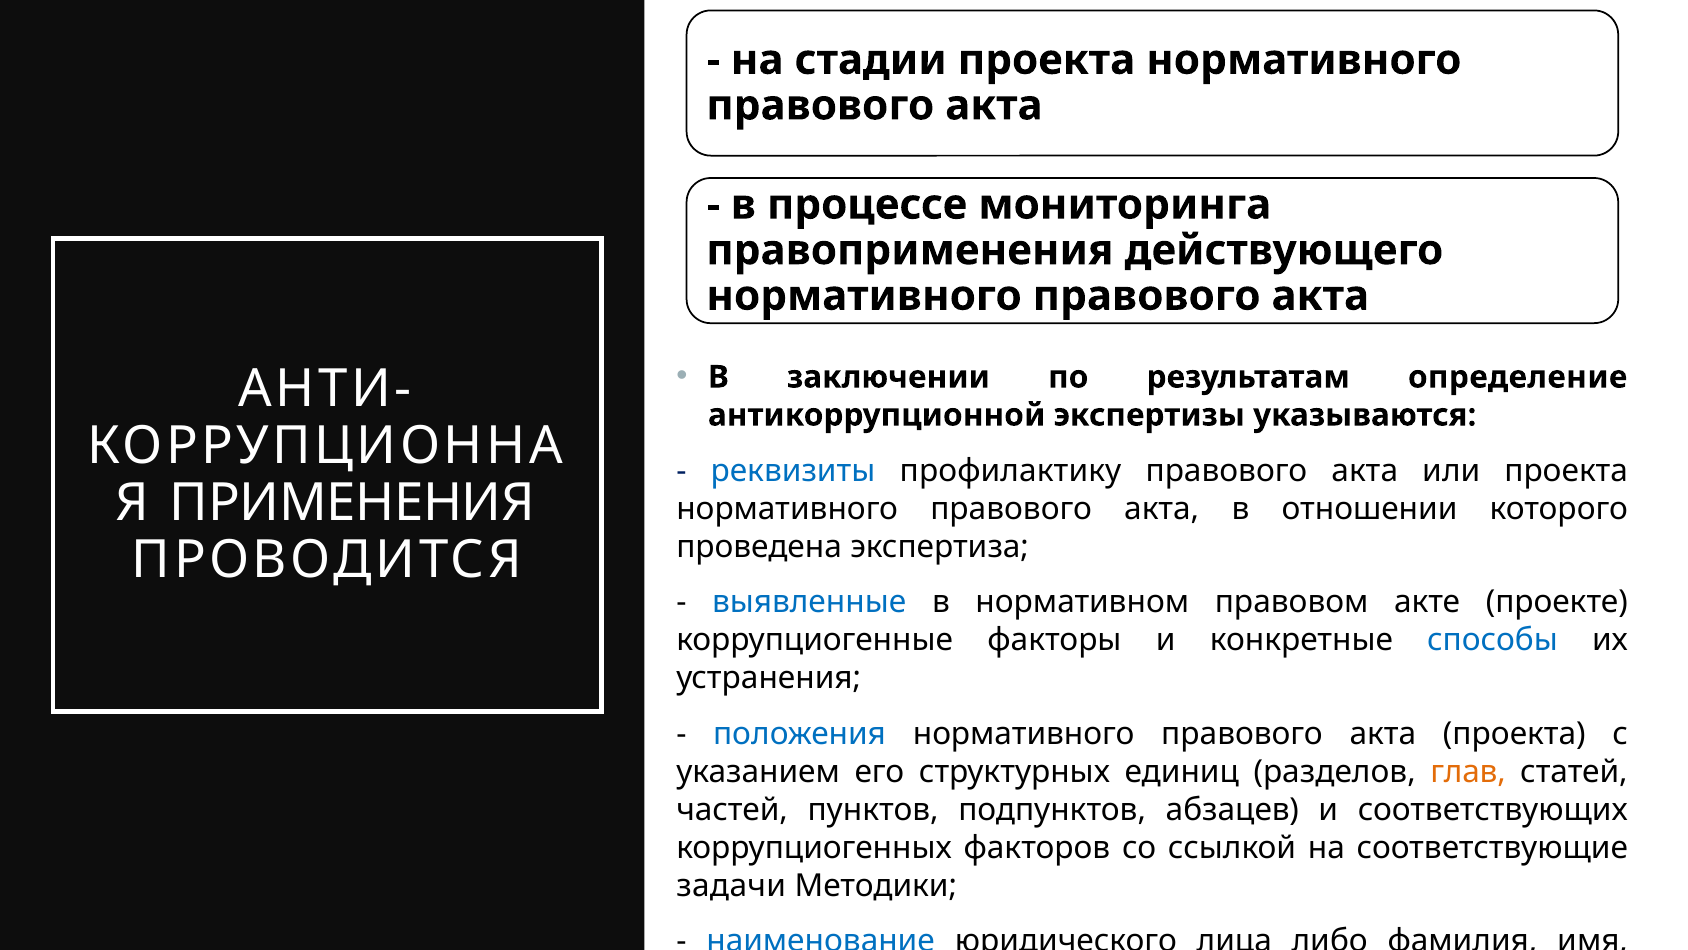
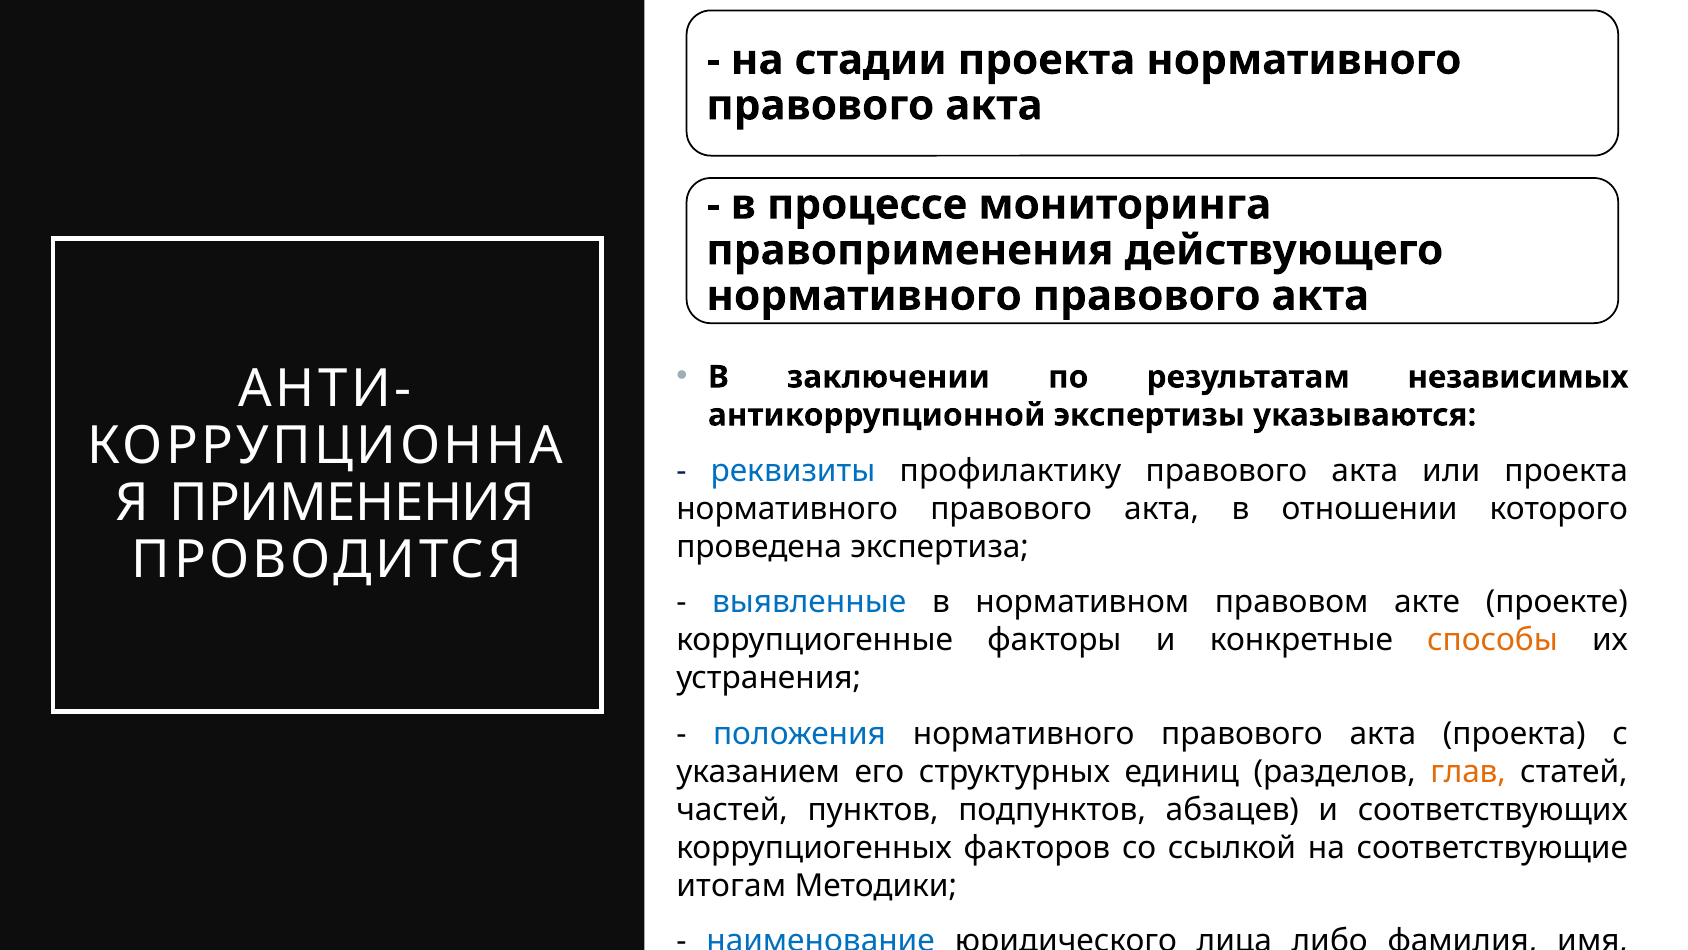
определение: определение -> независимых
способы colour: blue -> orange
задачи: задачи -> итогам
